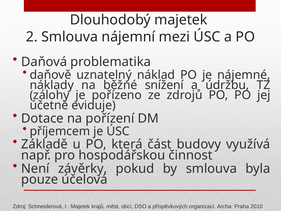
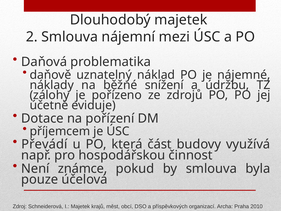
Základě: Základě -> Převádí
závěrky: závěrky -> známce
